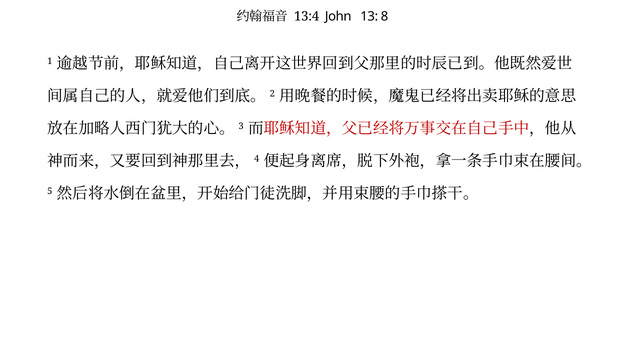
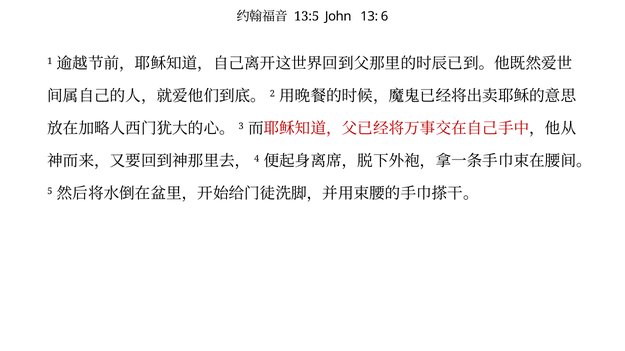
13:4: 13:4 -> 13:5
8: 8 -> 6
